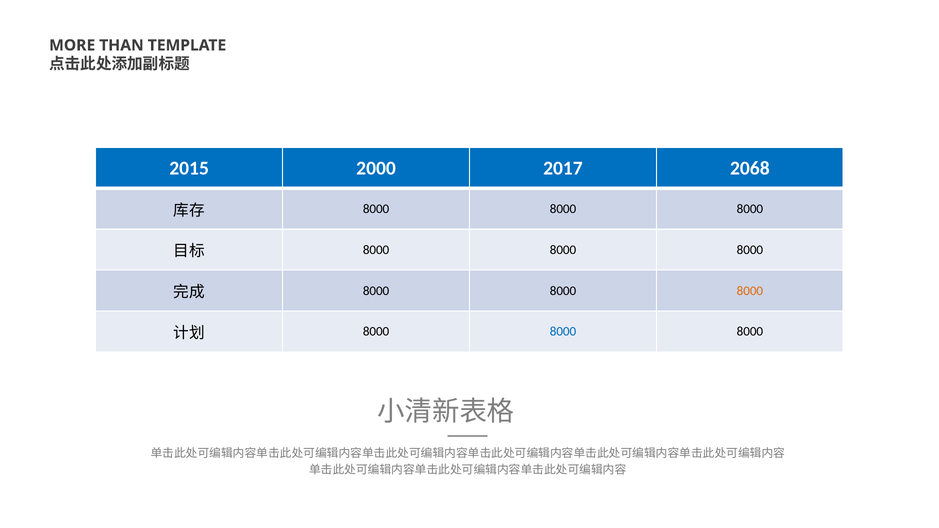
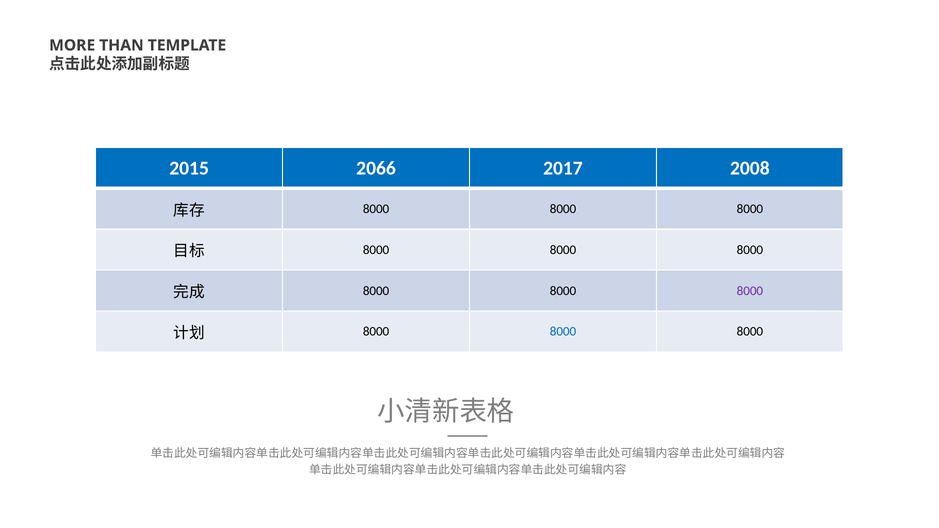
2000: 2000 -> 2066
2068: 2068 -> 2008
8000 at (750, 291) colour: orange -> purple
